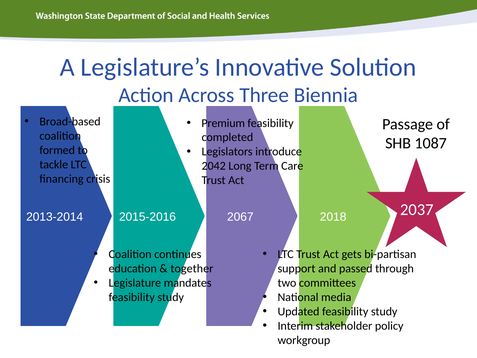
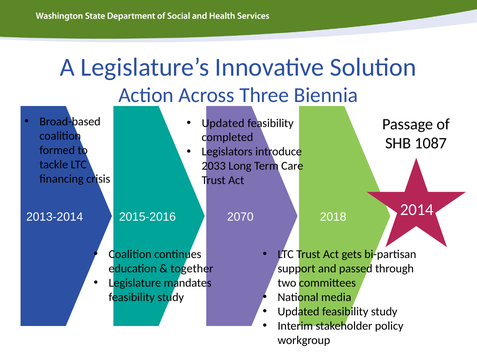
Premium at (223, 123): Premium -> Updated
2042: 2042 -> 2033
2037: 2037 -> 2014
2067: 2067 -> 2070
